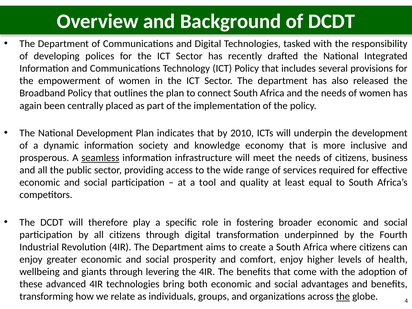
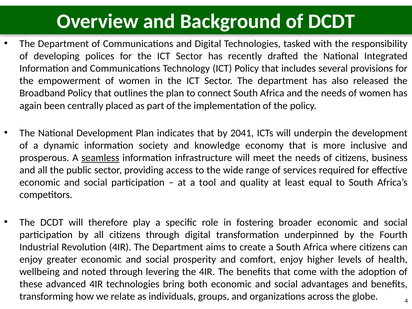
2010: 2010 -> 2041
giants: giants -> noted
the at (343, 297) underline: present -> none
